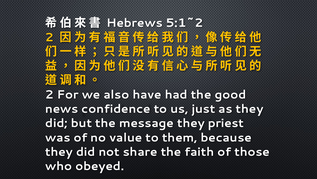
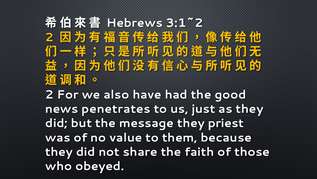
5:1~2: 5:1~2 -> 3:1~2
confidence: confidence -> penetrates
